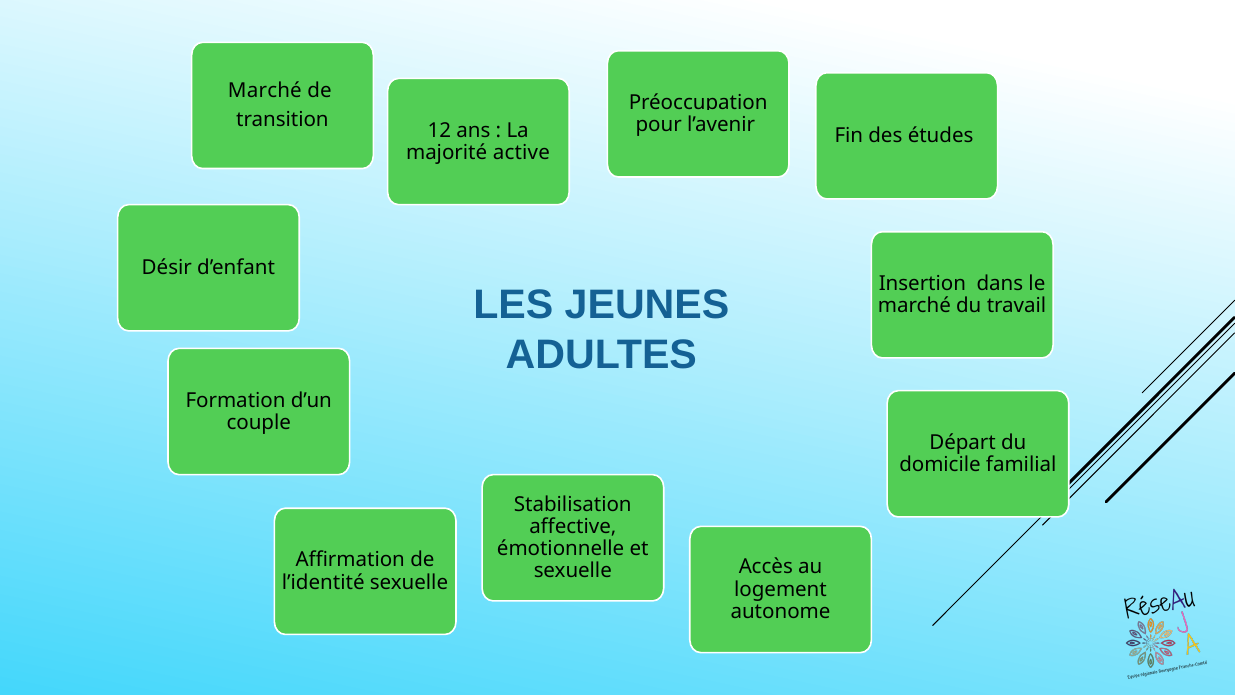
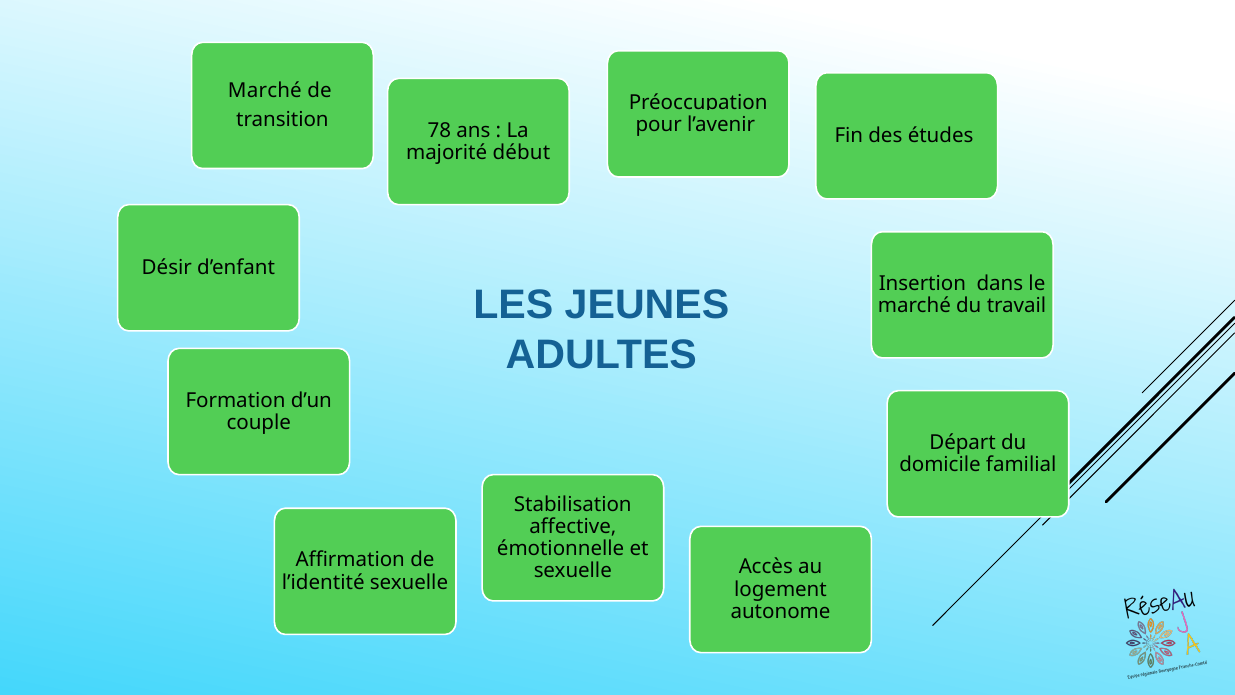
12: 12 -> 78
active: active -> début
